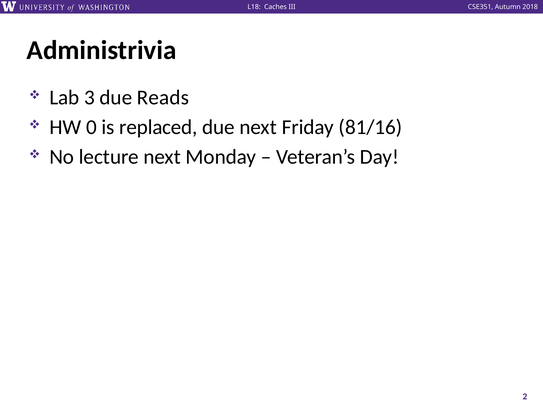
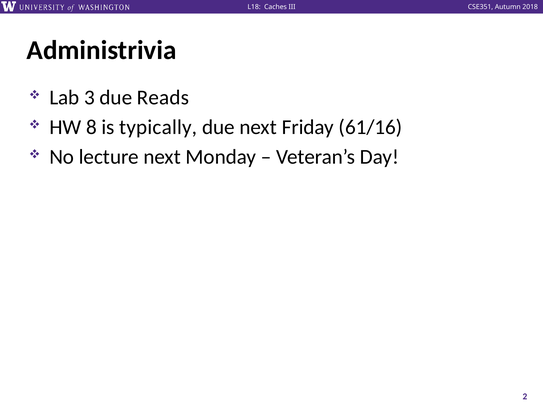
0: 0 -> 8
replaced: replaced -> typically
81/16: 81/16 -> 61/16
